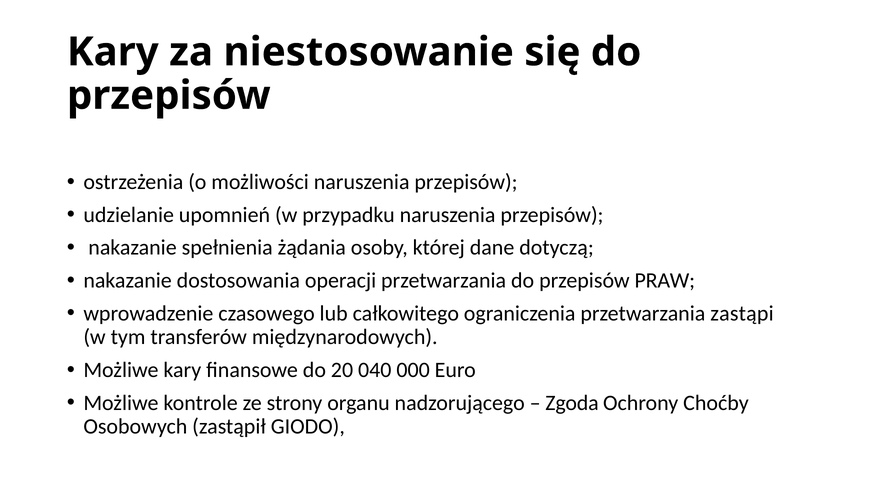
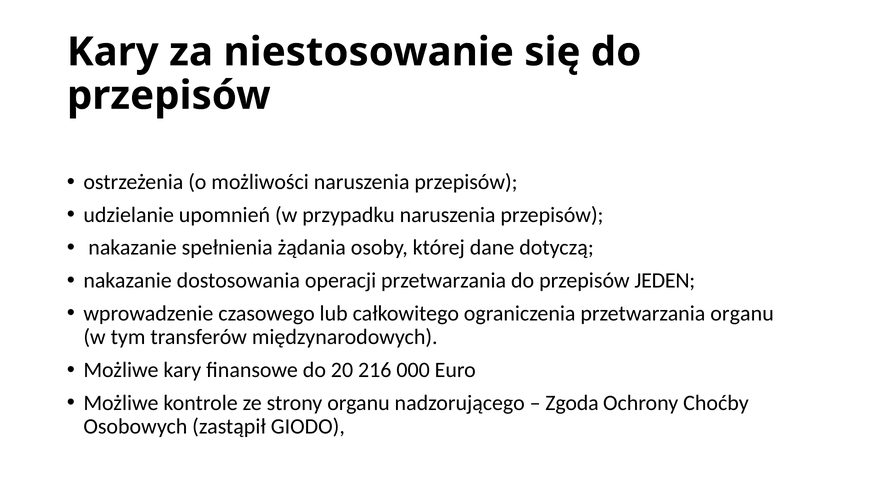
PRAW: PRAW -> JEDEN
przetwarzania zastąpi: zastąpi -> organu
040: 040 -> 216
